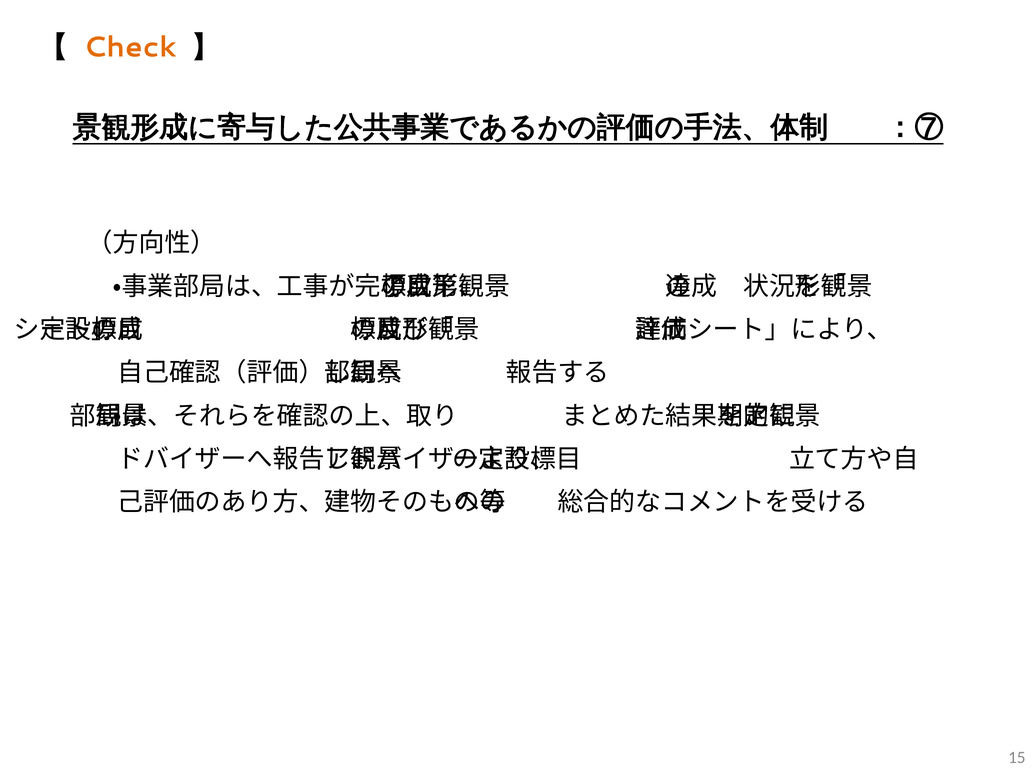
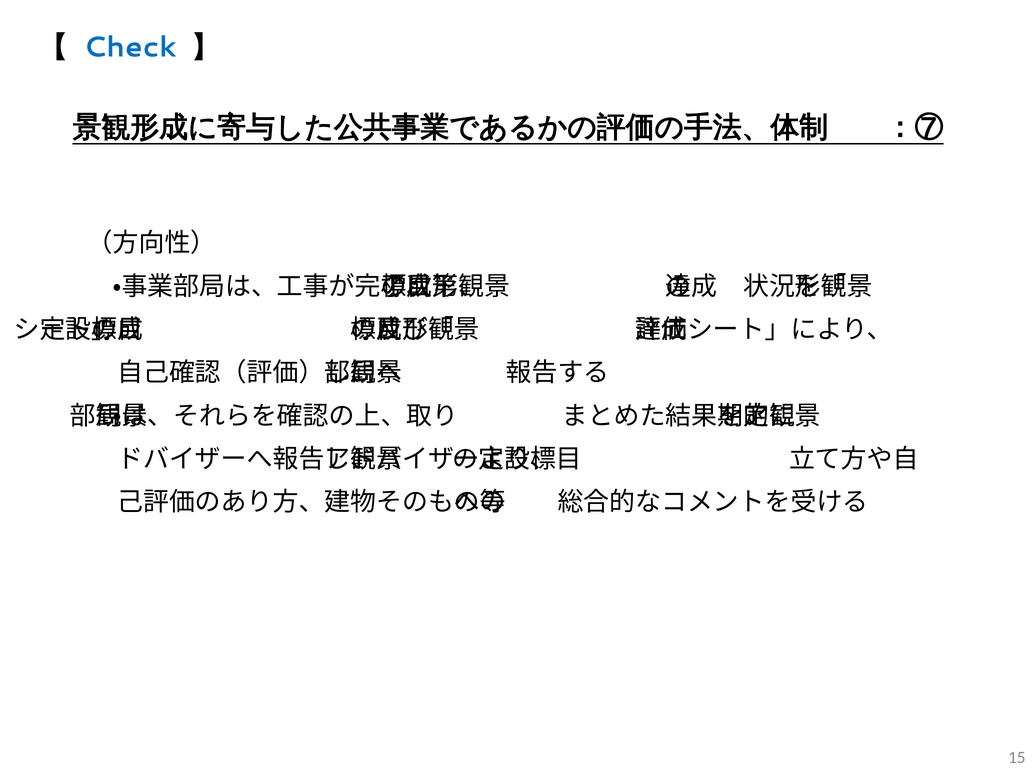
Check colour: orange -> blue
